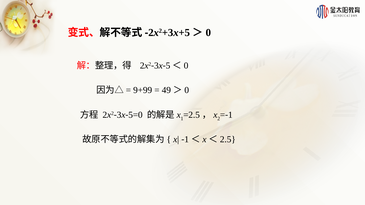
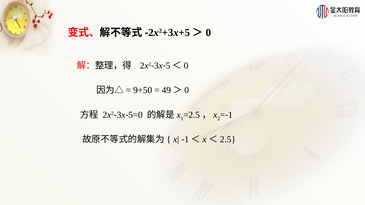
9+99: 9+99 -> 9+50
